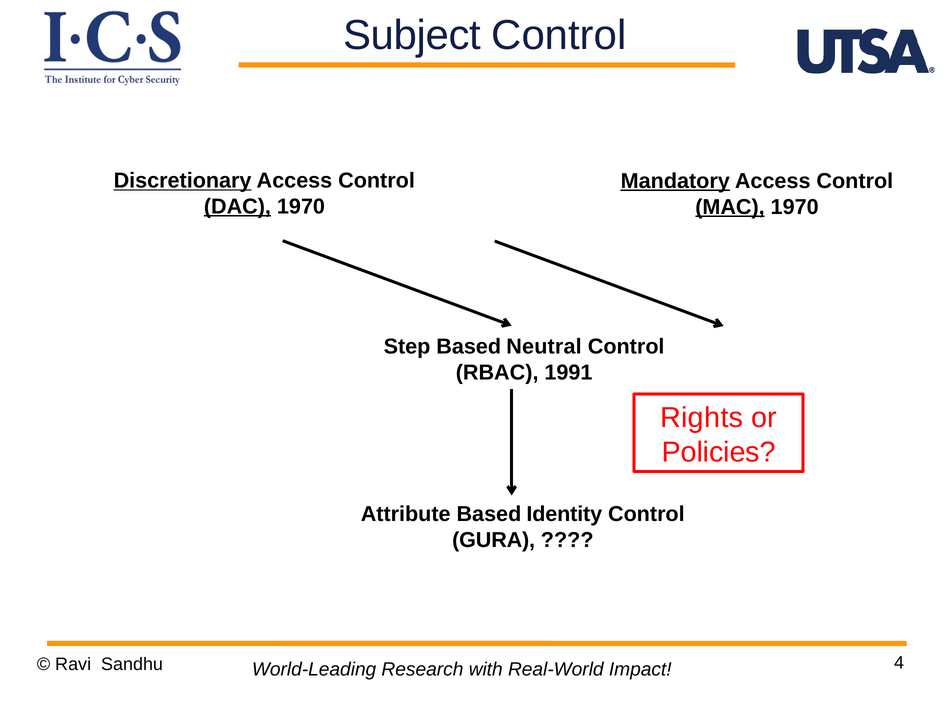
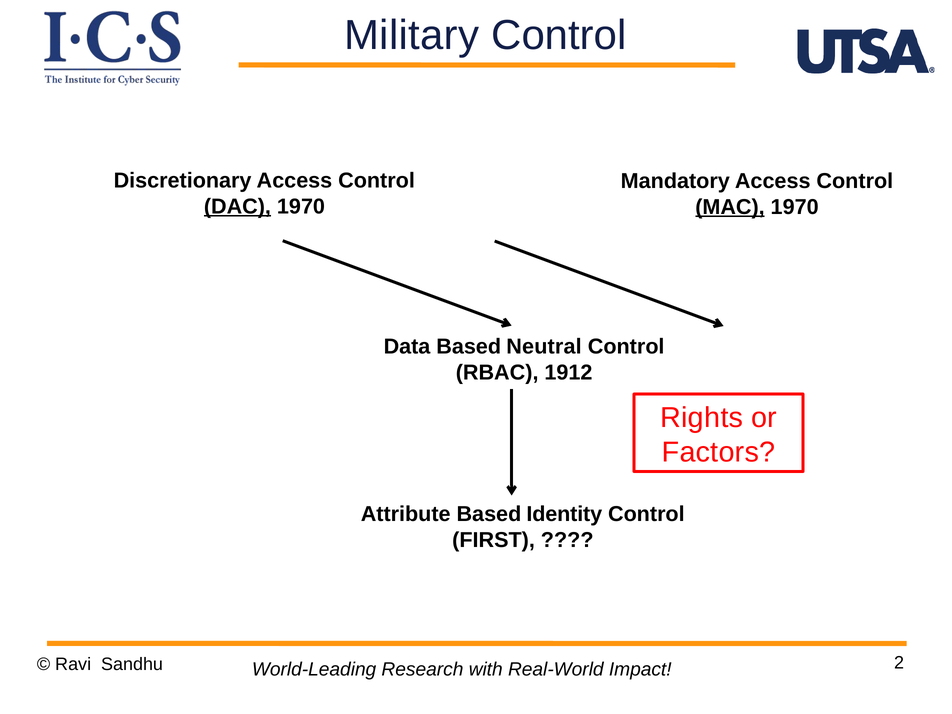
Subject: Subject -> Military
Discretionary underline: present -> none
Mandatory underline: present -> none
Step: Step -> Data
1991: 1991 -> 1912
Policies: Policies -> Factors
GURA: GURA -> FIRST
4: 4 -> 2
